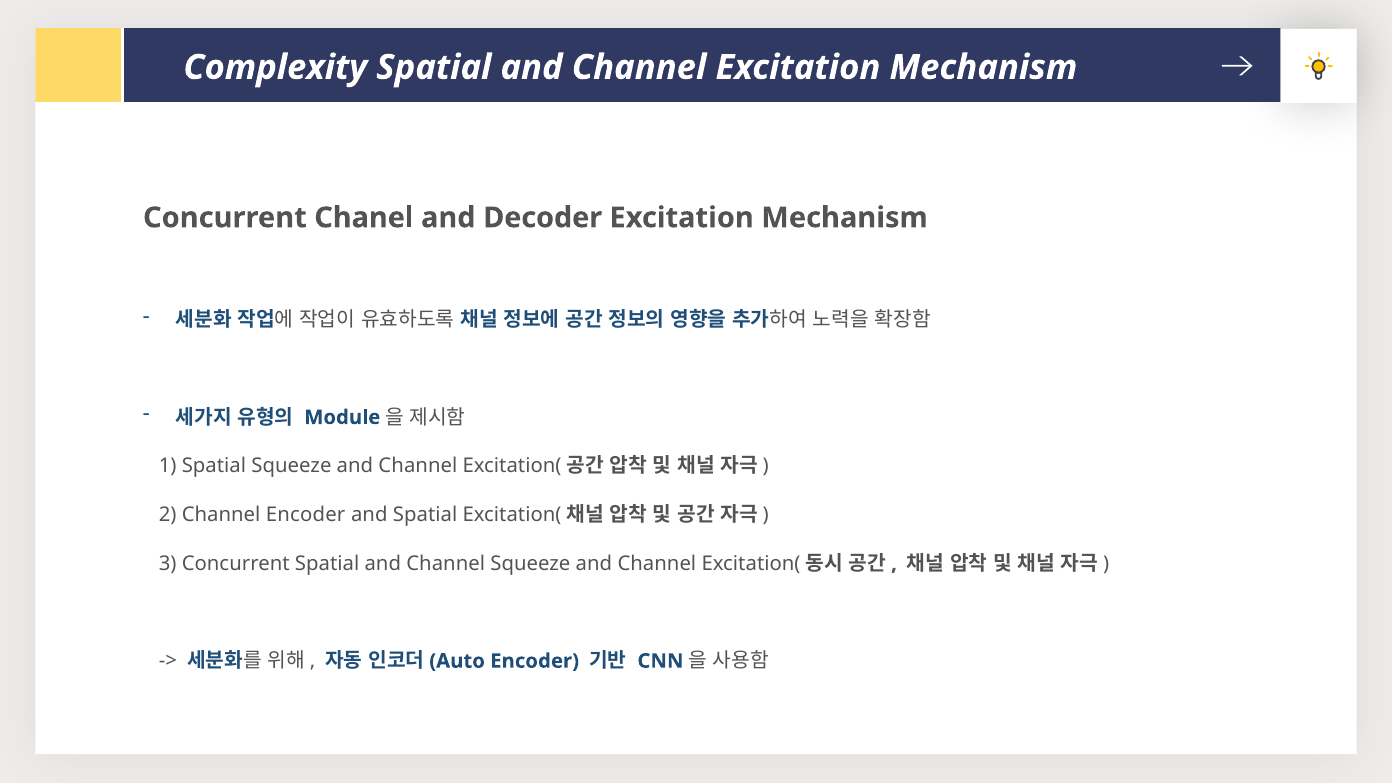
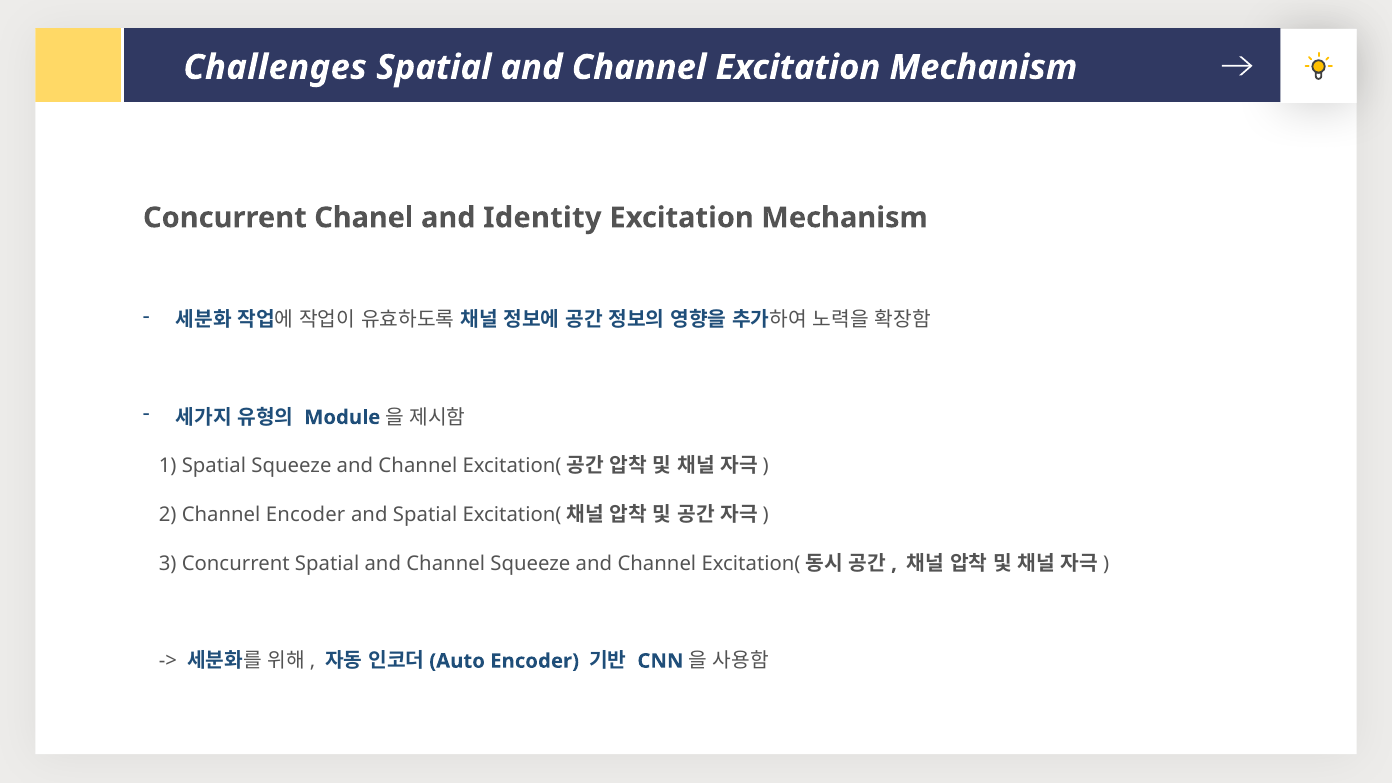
Complexity: Complexity -> Challenges
Decoder: Decoder -> Identity
